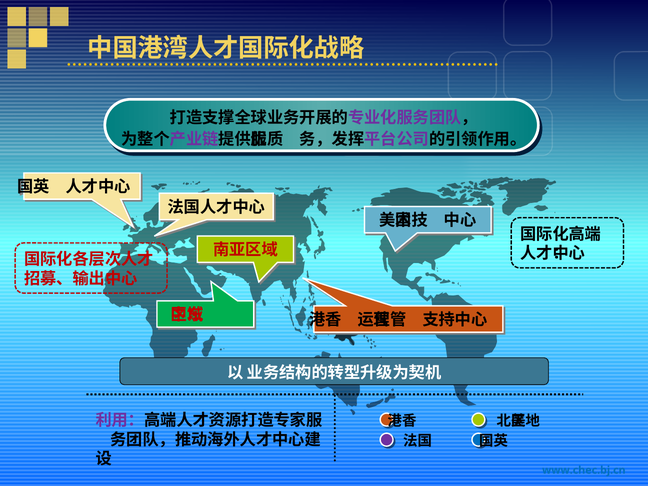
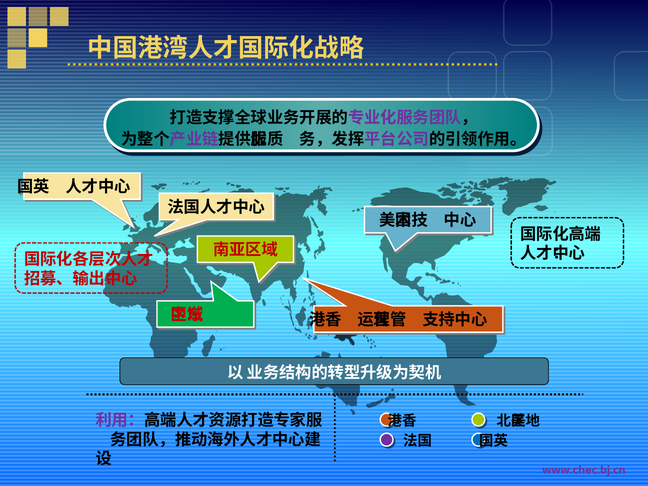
www.chec.bj.cn colour: blue -> purple
